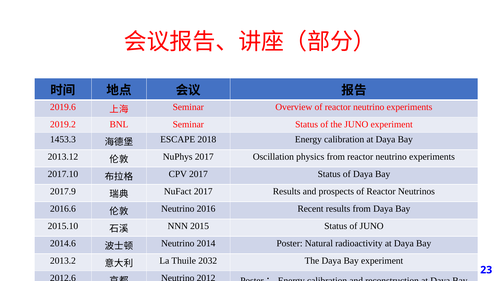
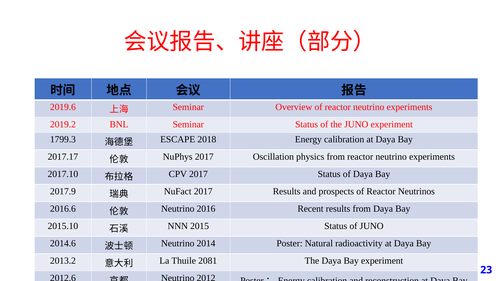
1453.3: 1453.3 -> 1799.3
2013.12: 2013.12 -> 2017.17
2032: 2032 -> 2081
